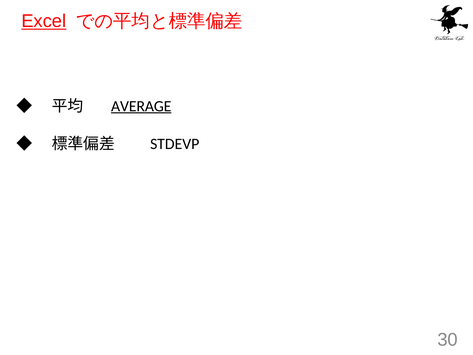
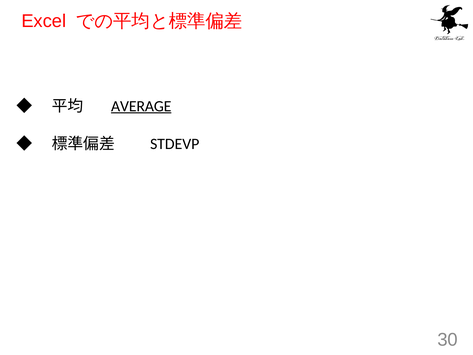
Excel underline: present -> none
